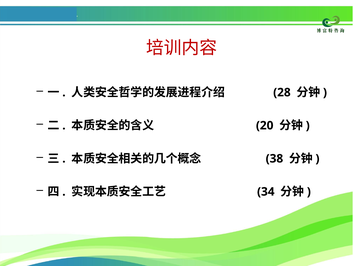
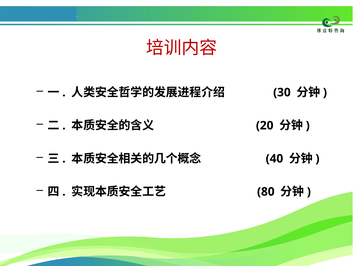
28: 28 -> 30
38: 38 -> 40
34: 34 -> 80
